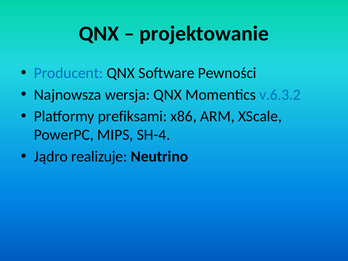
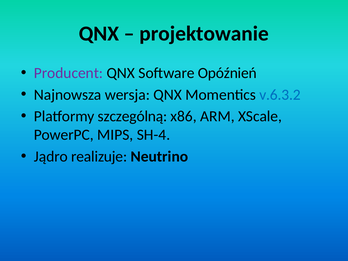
Producent colour: blue -> purple
Pewności: Pewności -> Opóźnień
prefiksami: prefiksami -> szczególną
